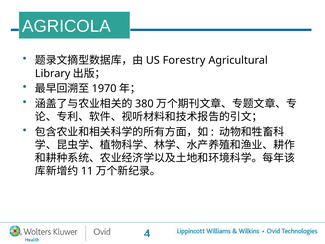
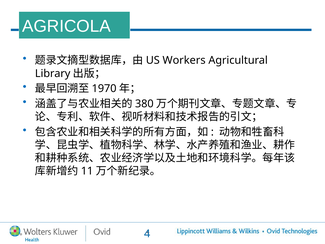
Forestry: Forestry -> Workers
